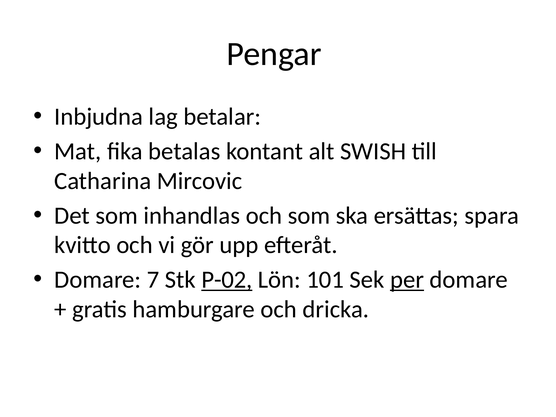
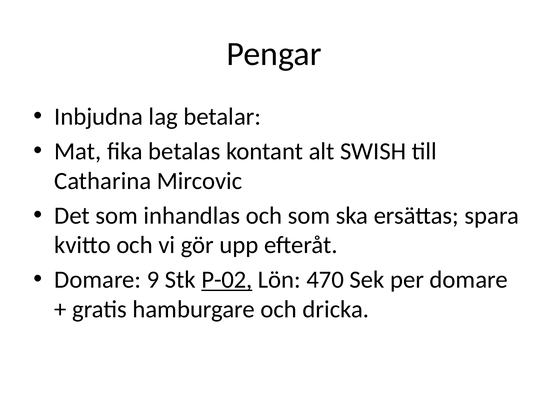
7: 7 -> 9
101: 101 -> 470
per underline: present -> none
